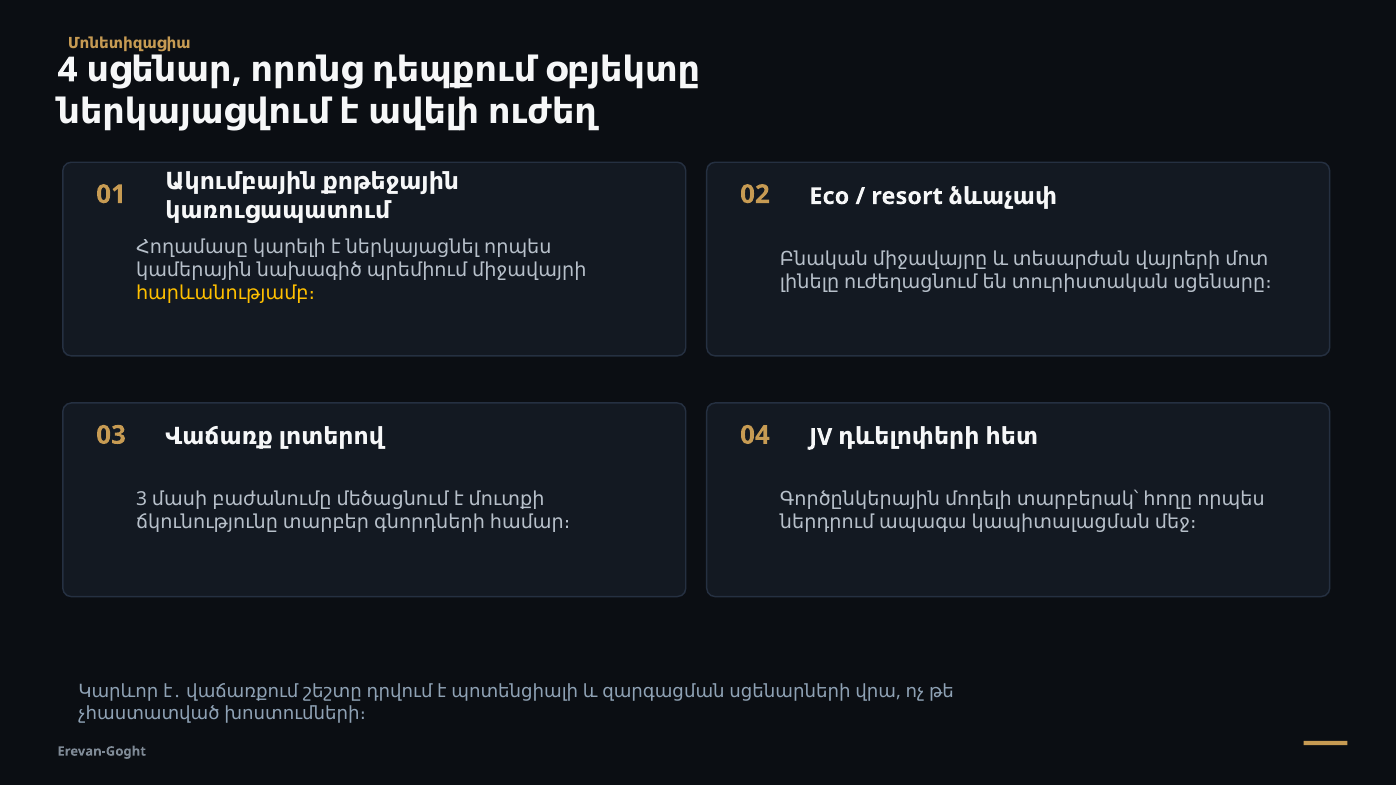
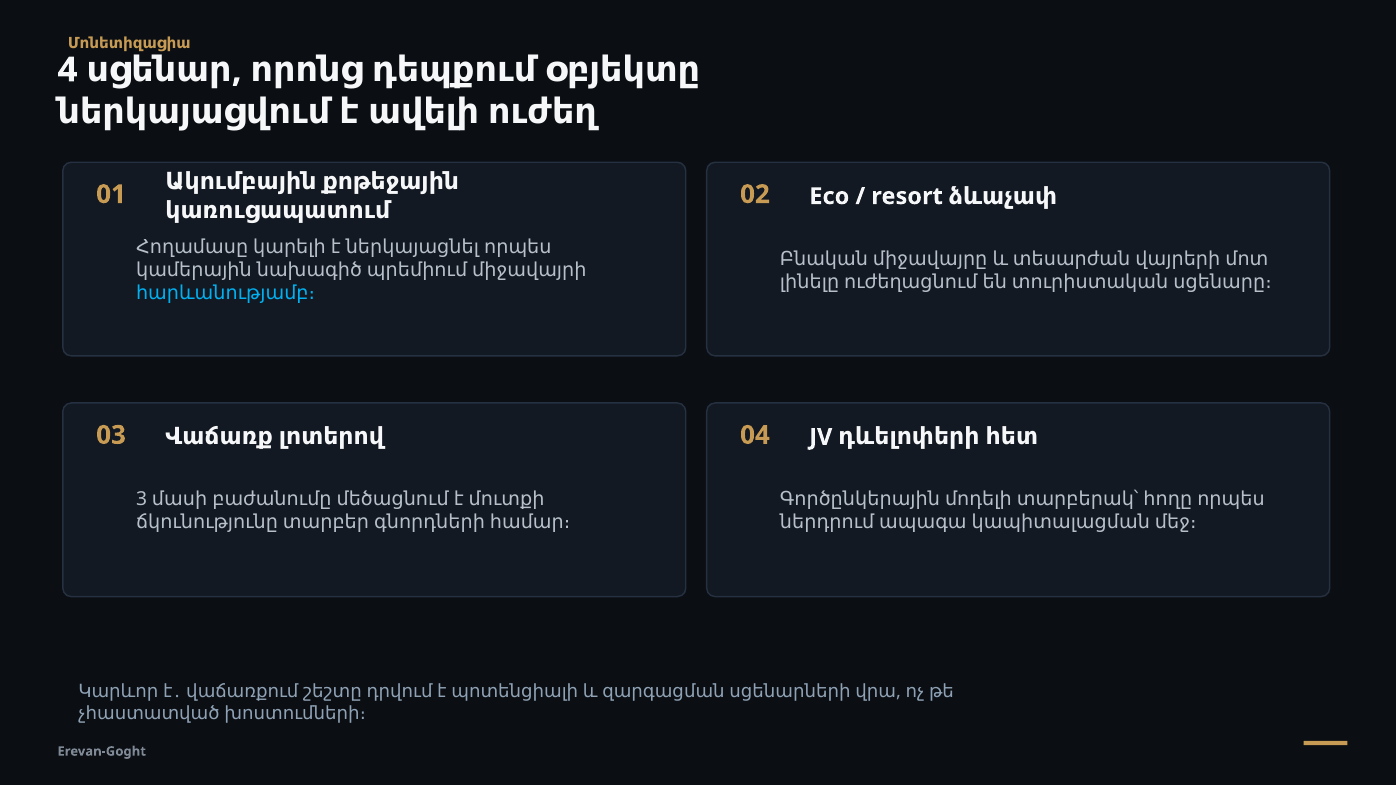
հարևանությամբ։ colour: yellow -> light blue
